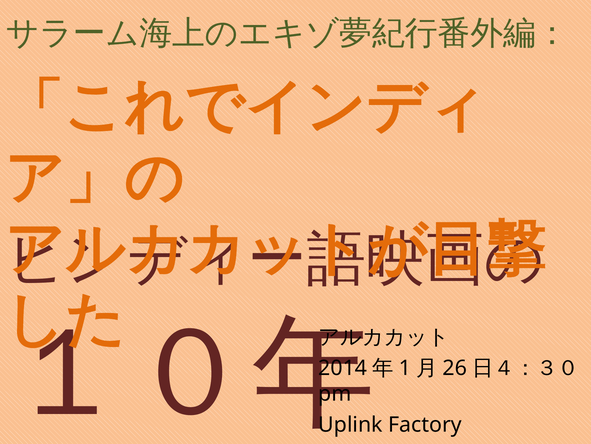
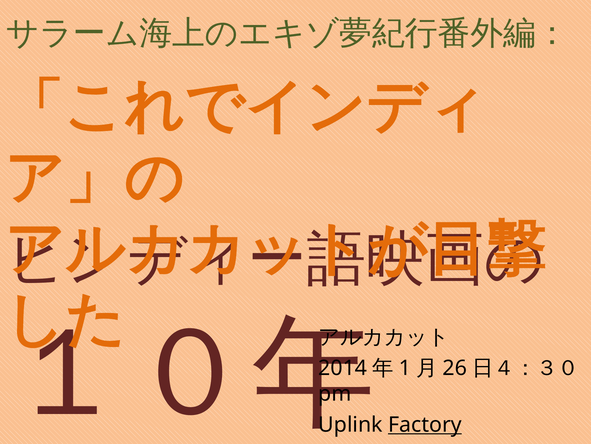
Factory underline: none -> present
